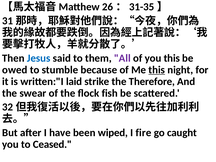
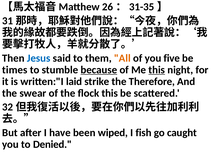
All colour: purple -> orange
you this: this -> five
owed: owed -> times
because underline: none -> present
flock fish: fish -> this
fire: fire -> fish
Ceased: Ceased -> Denied
